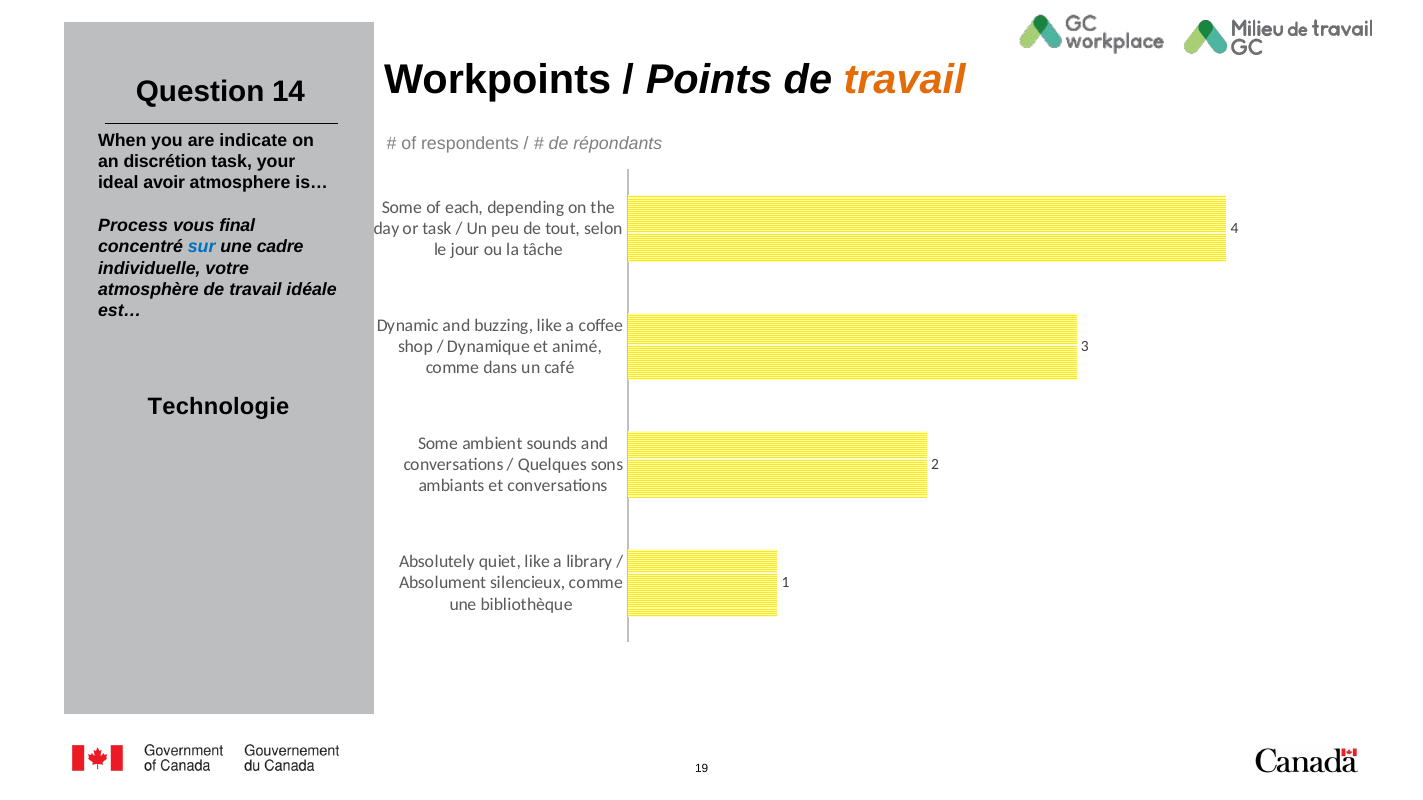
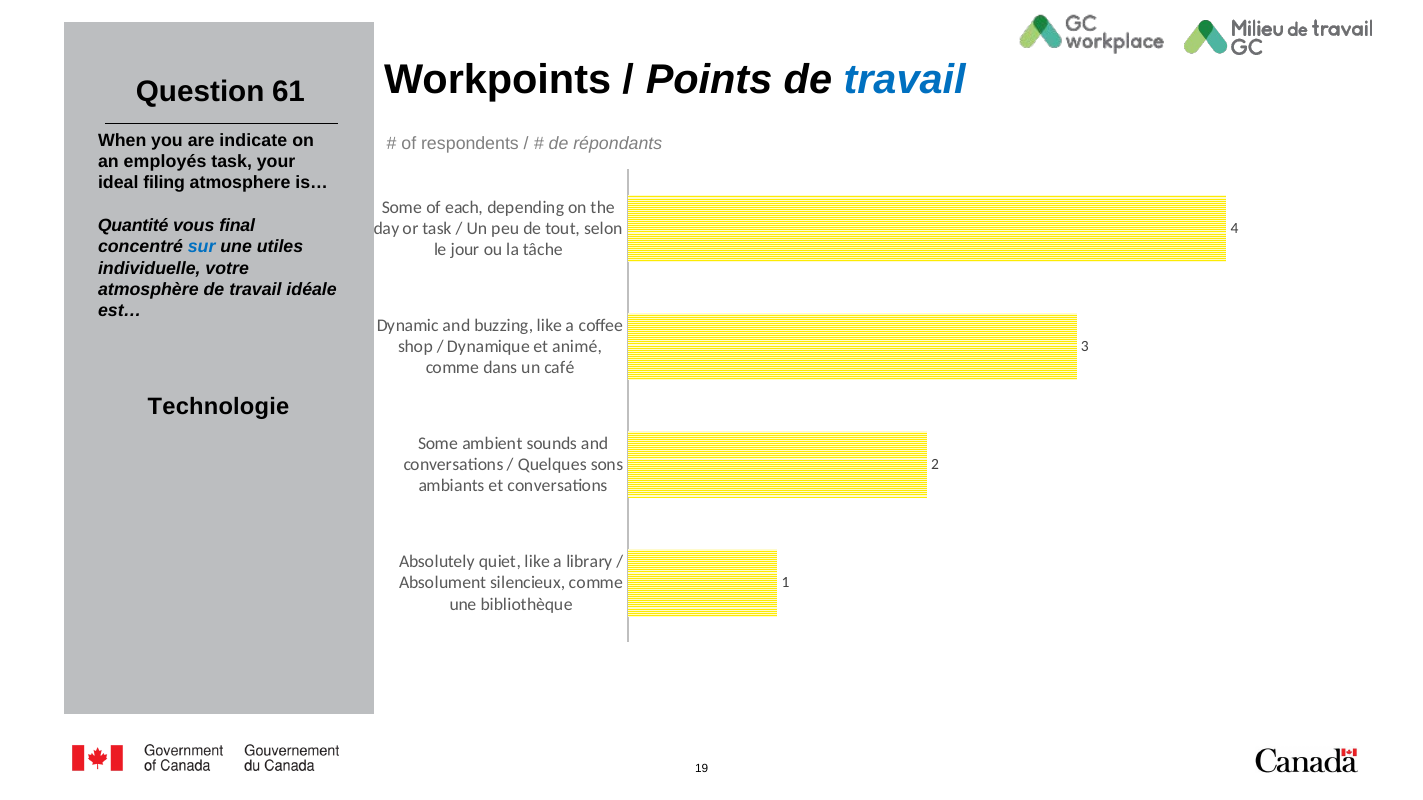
travail at (905, 79) colour: orange -> blue
14: 14 -> 61
discrétion: discrétion -> employés
avoir: avoir -> filing
Process: Process -> Quantité
cadre: cadre -> utiles
